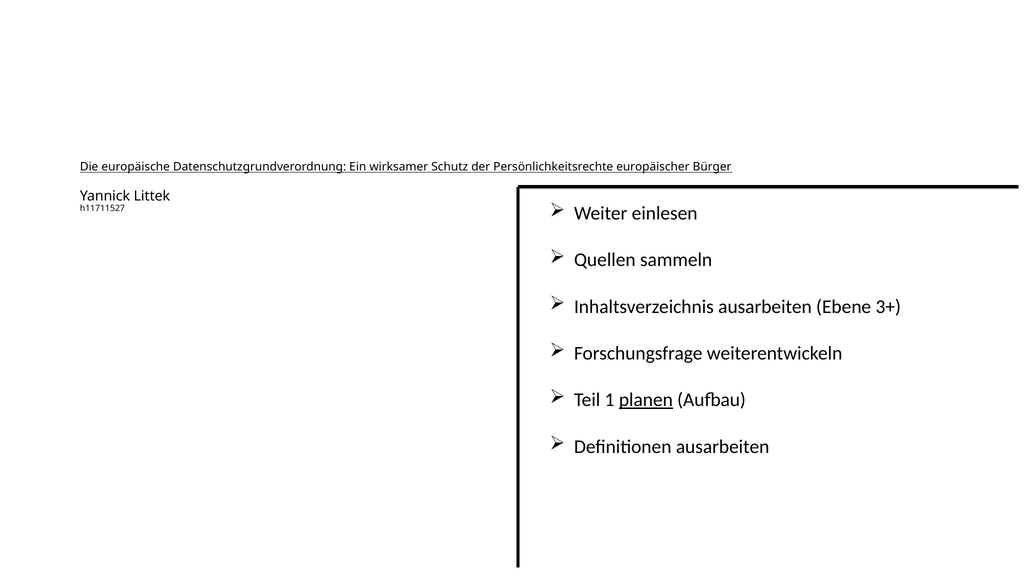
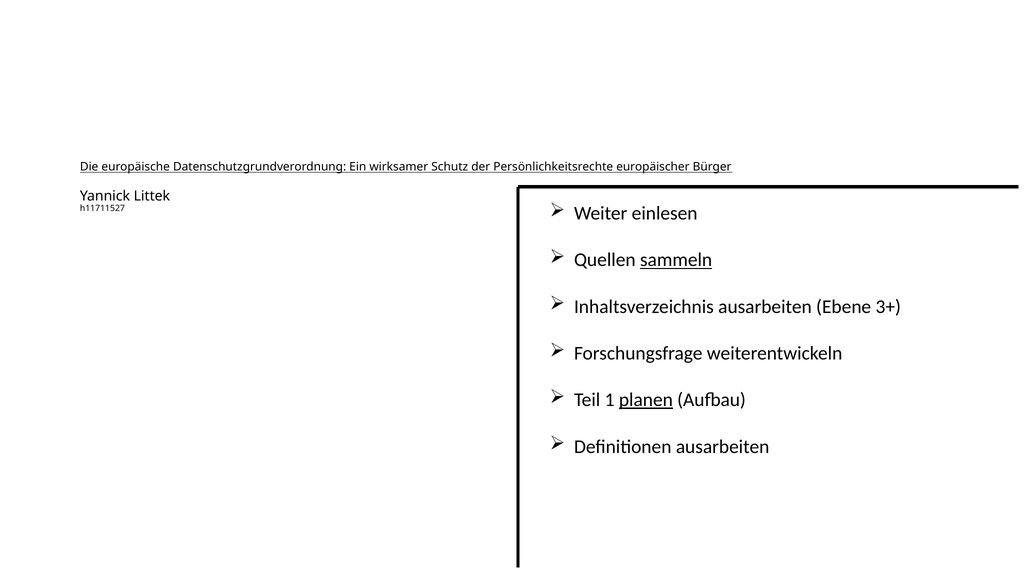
sammeln underline: none -> present
